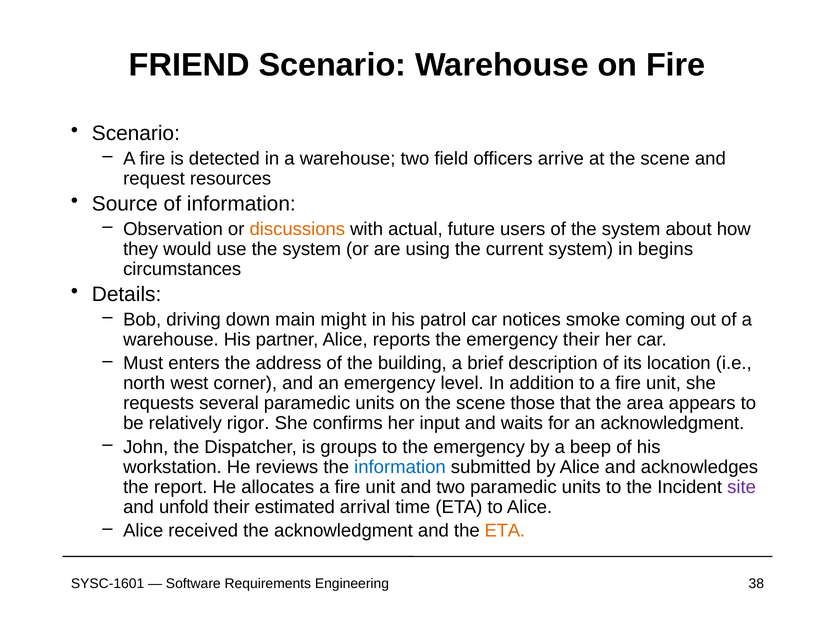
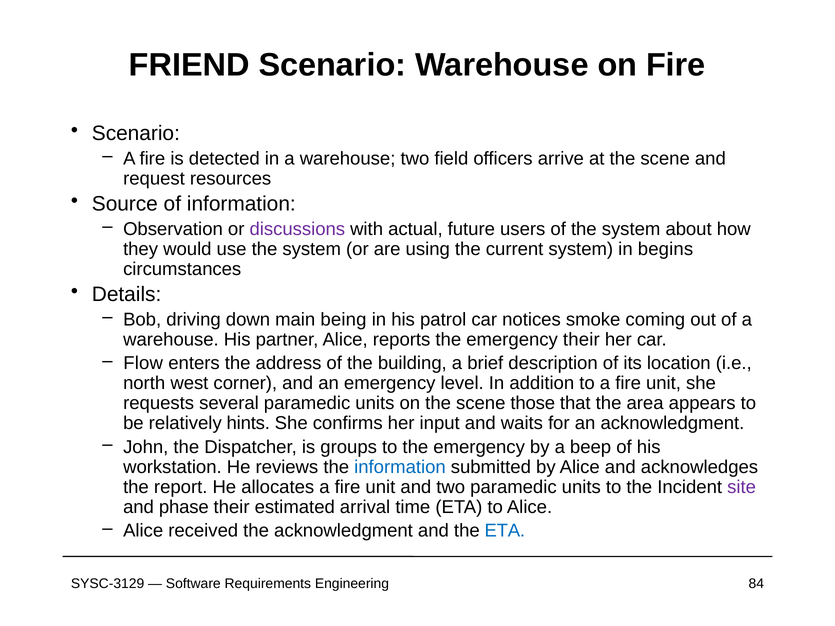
discussions colour: orange -> purple
might: might -> being
Must: Must -> Flow
rigor: rigor -> hints
unfold: unfold -> phase
ETA at (505, 531) colour: orange -> blue
SYSC-1601: SYSC-1601 -> SYSC-3129
38: 38 -> 84
